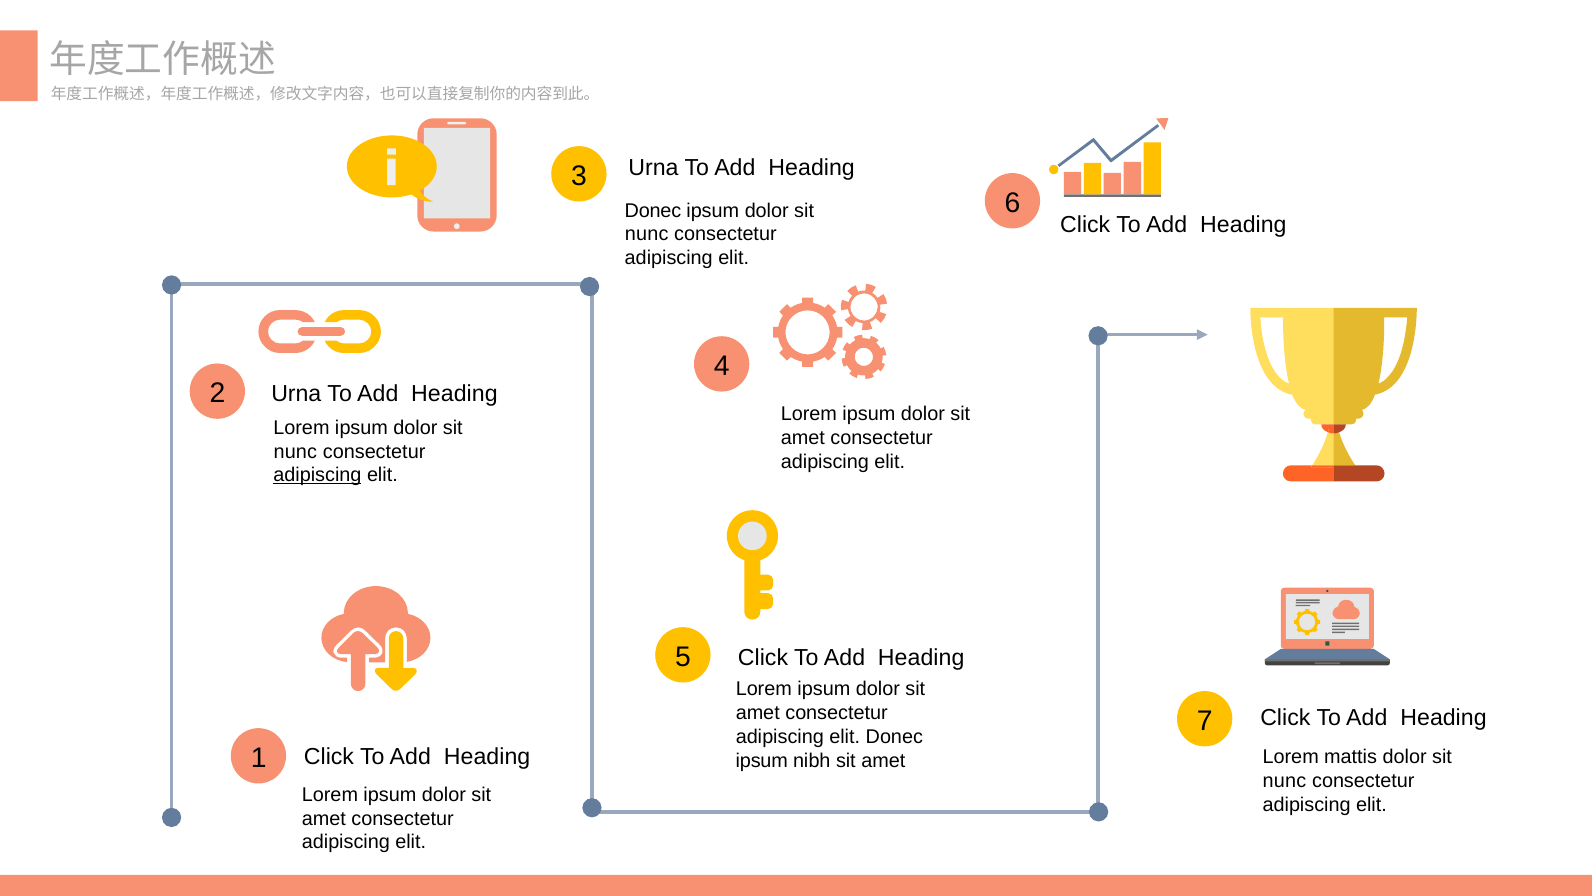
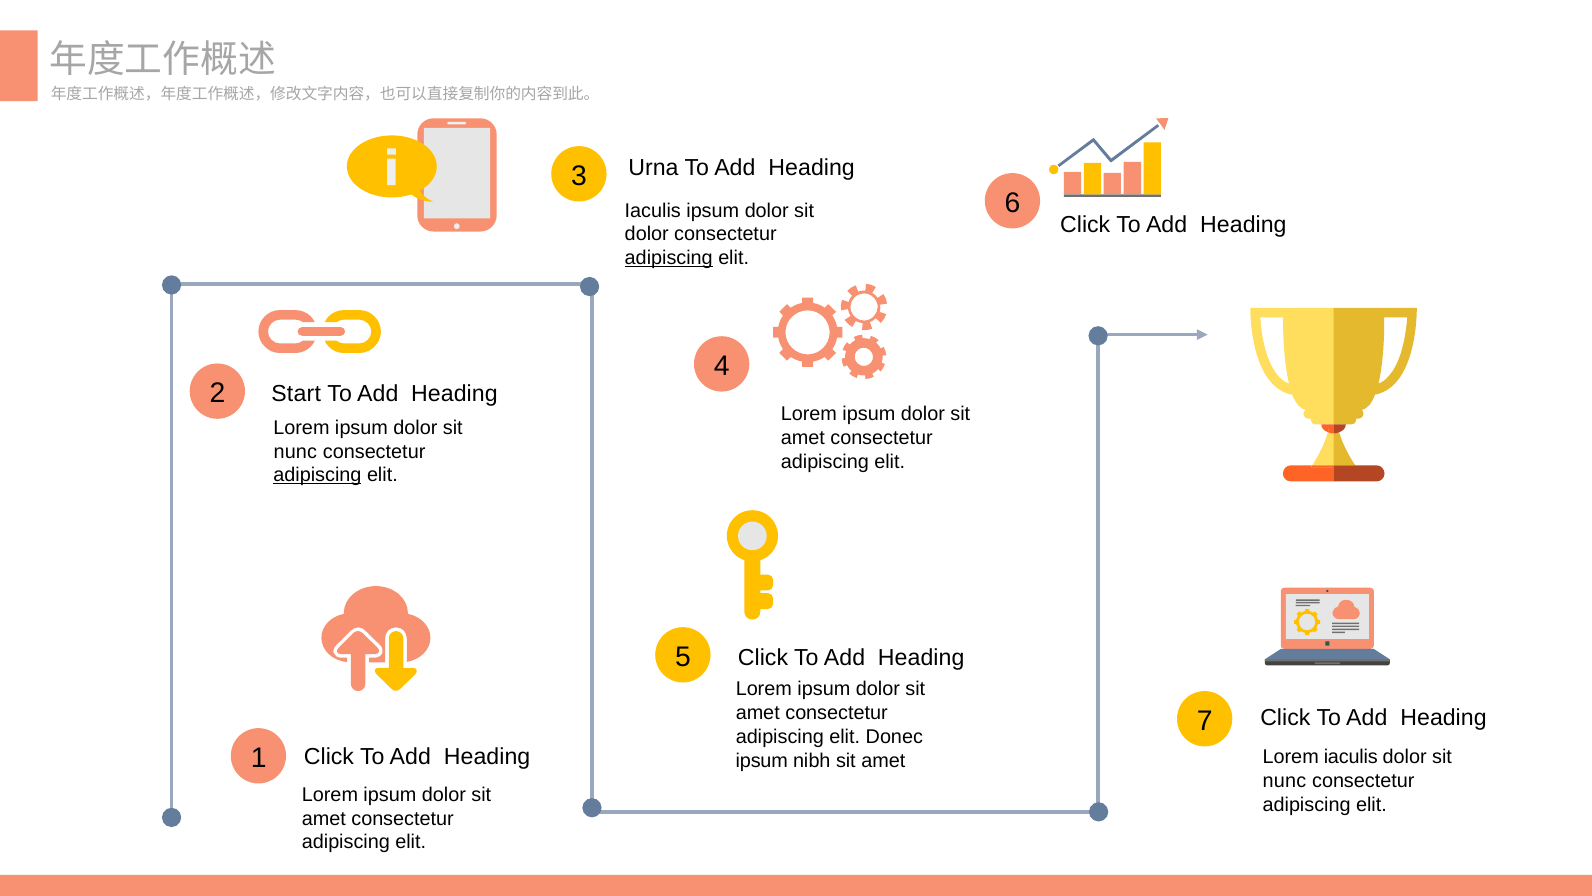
Donec at (653, 210): Donec -> Iaculis
nunc at (647, 234): nunc -> dolor
adipiscing at (669, 258) underline: none -> present
Urna at (296, 394): Urna -> Start
Lorem mattis: mattis -> iaculis
